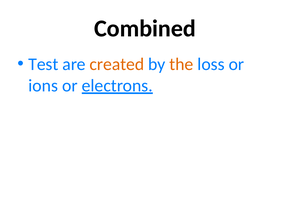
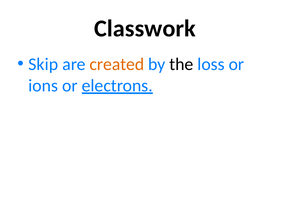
Combined: Combined -> Classwork
Test: Test -> Skip
the colour: orange -> black
